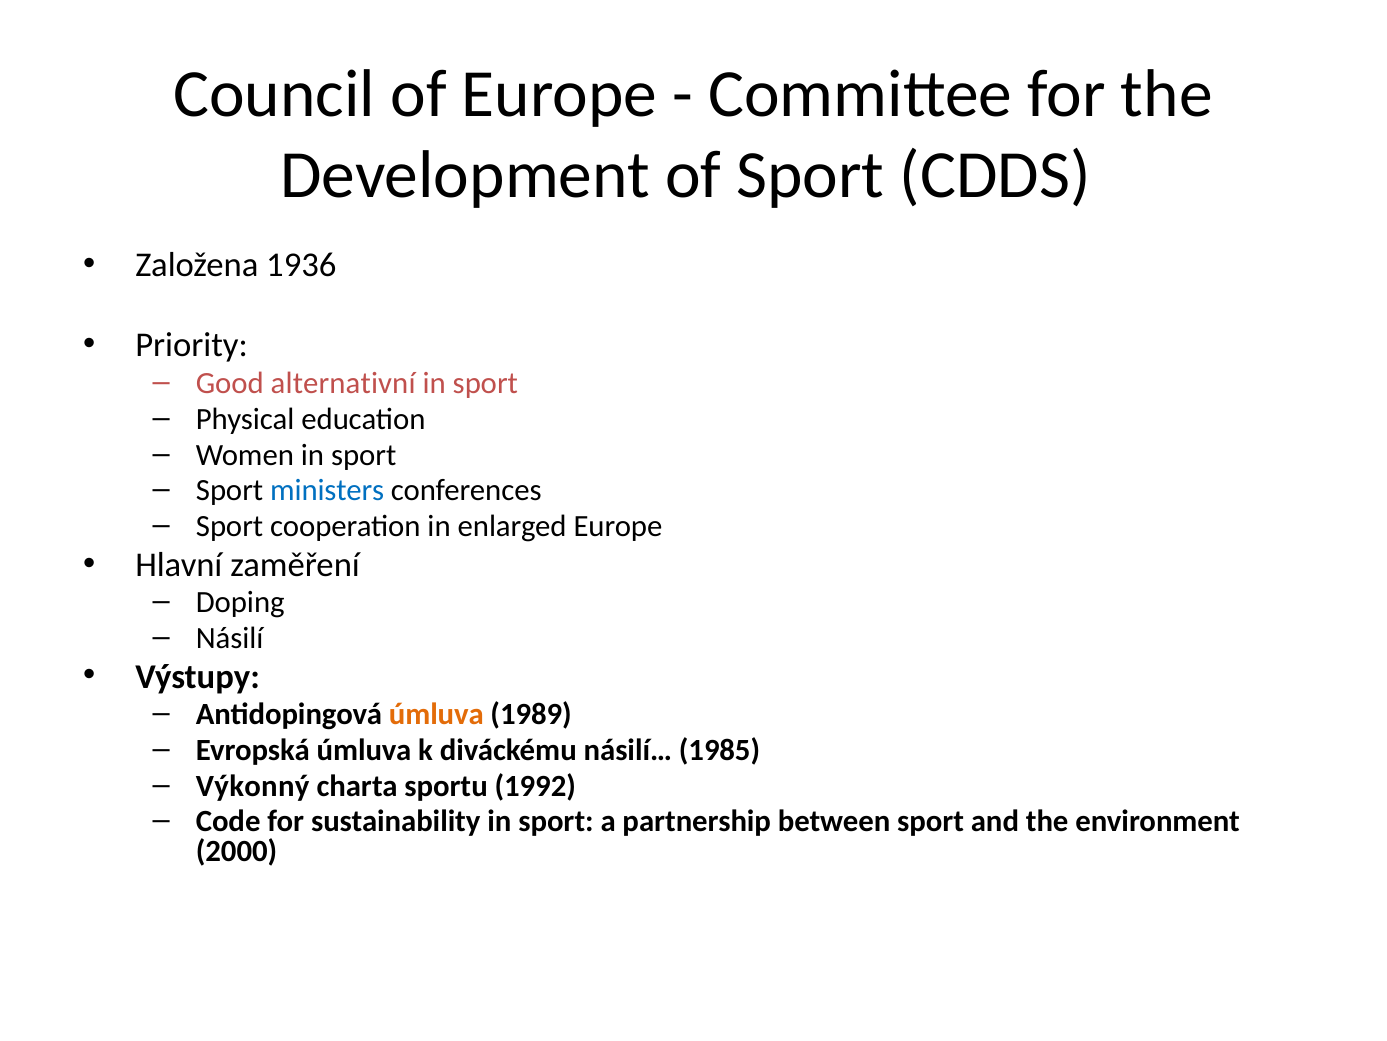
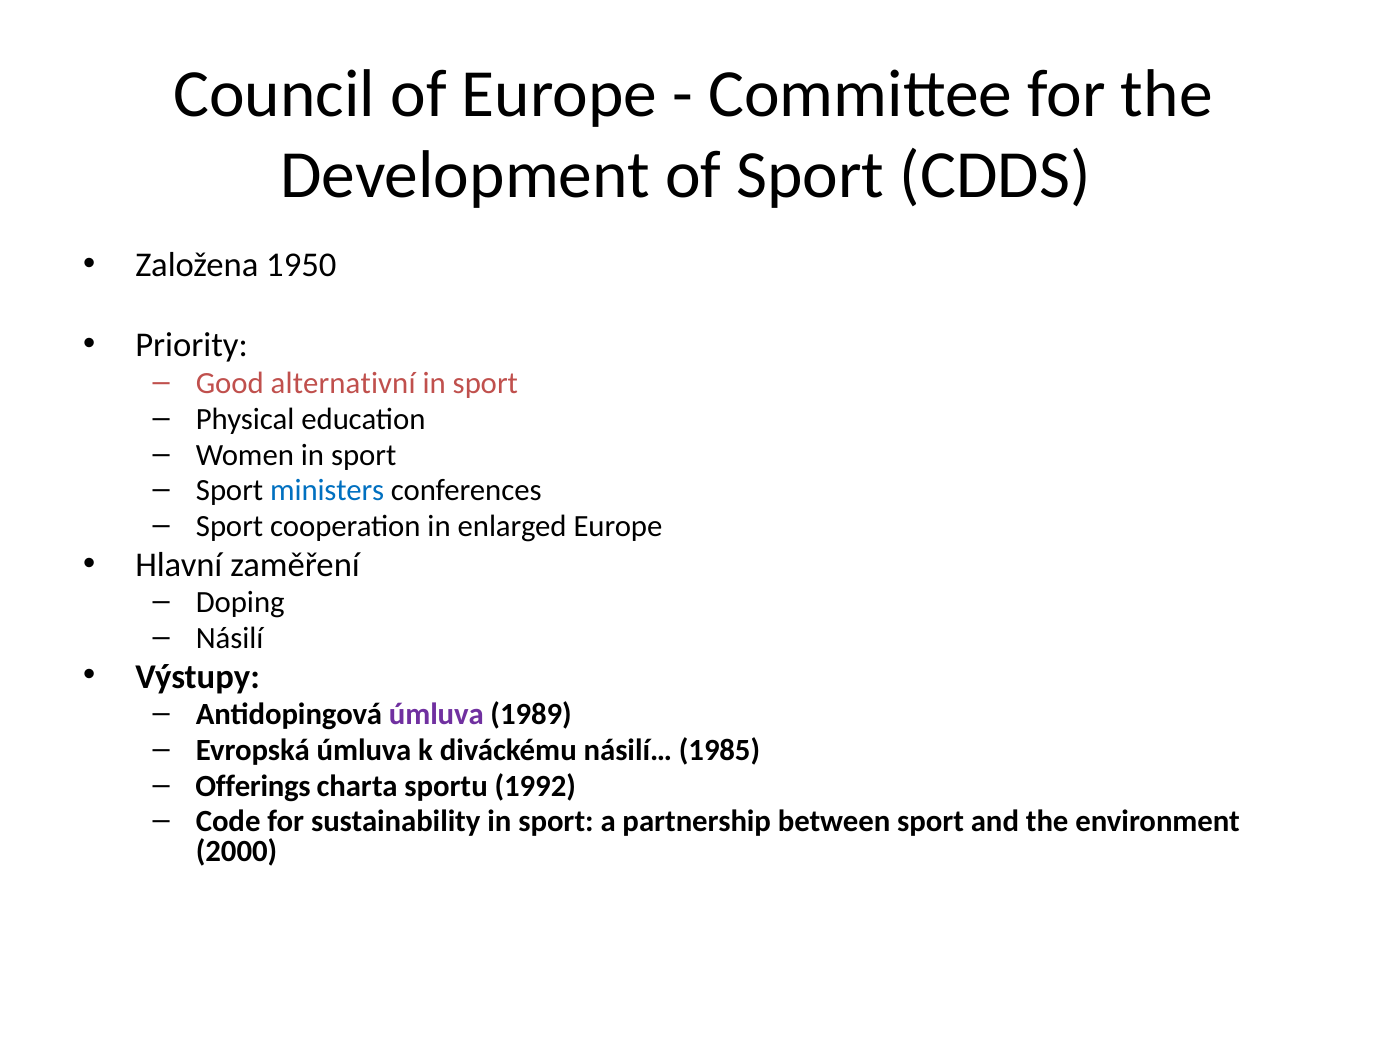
1936: 1936 -> 1950
úmluva at (436, 714) colour: orange -> purple
Výkonný: Výkonný -> Offerings
